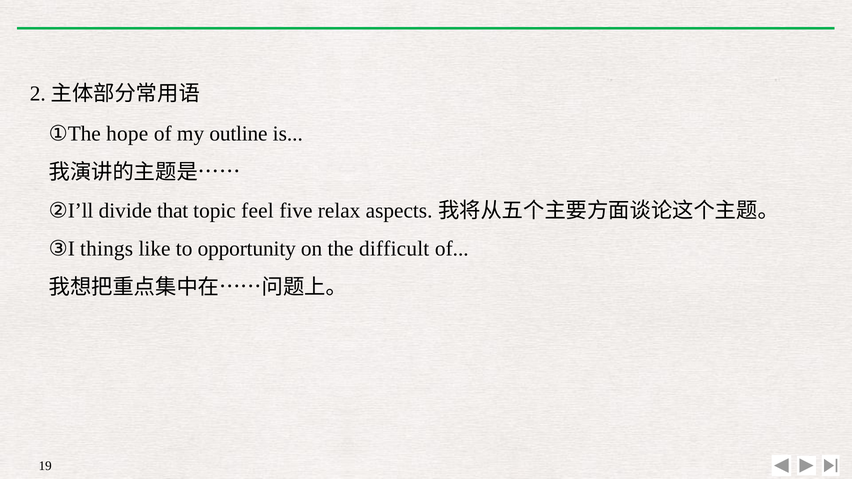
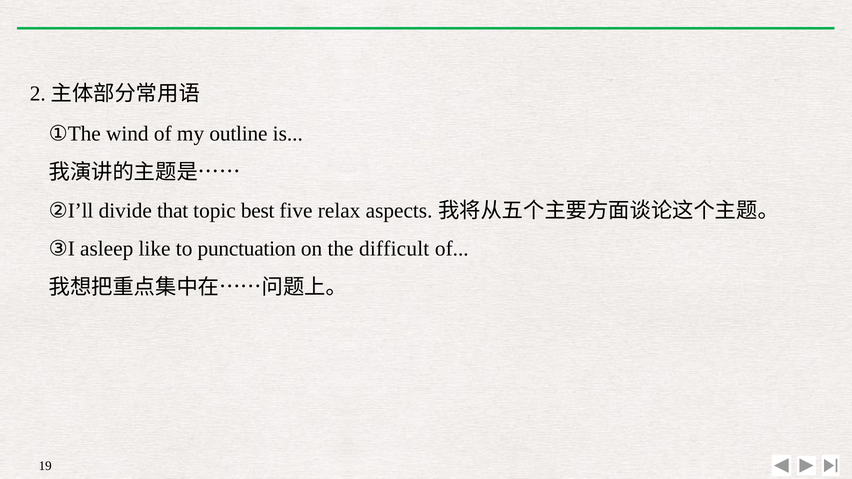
hope: hope -> wind
feel: feel -> best
things: things -> asleep
opportunity: opportunity -> punctuation
